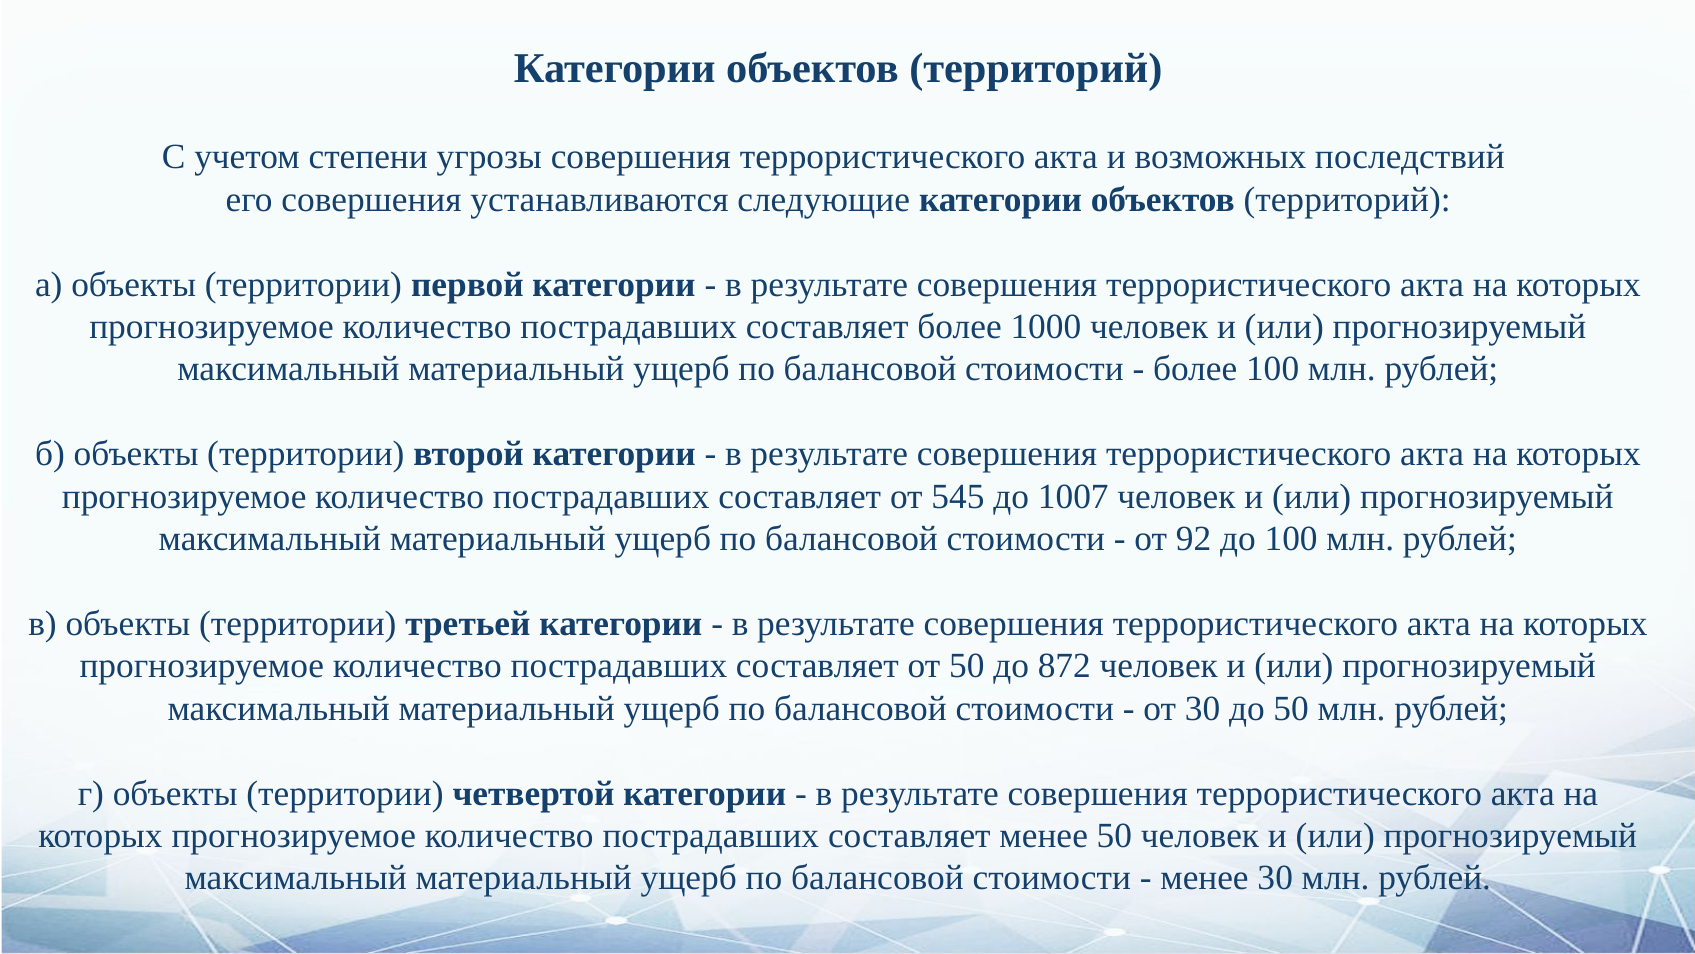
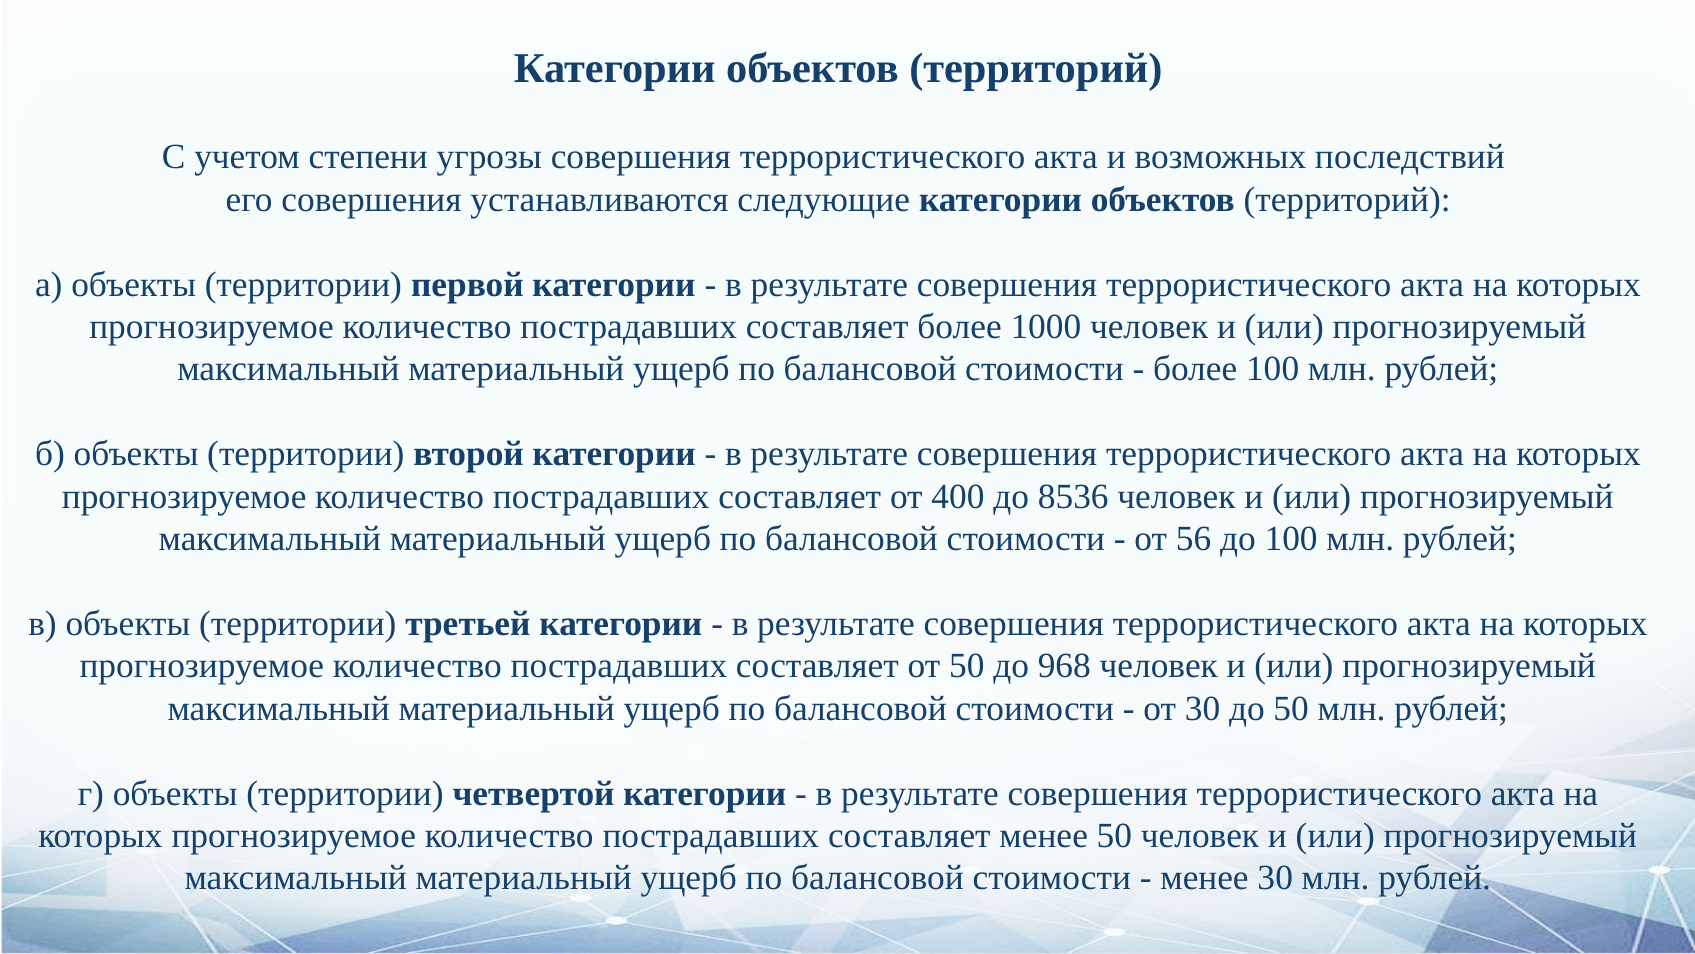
545: 545 -> 400
1007: 1007 -> 8536
92: 92 -> 56
872: 872 -> 968
